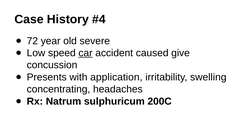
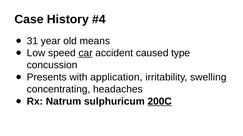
72: 72 -> 31
severe: severe -> means
give: give -> type
200C underline: none -> present
